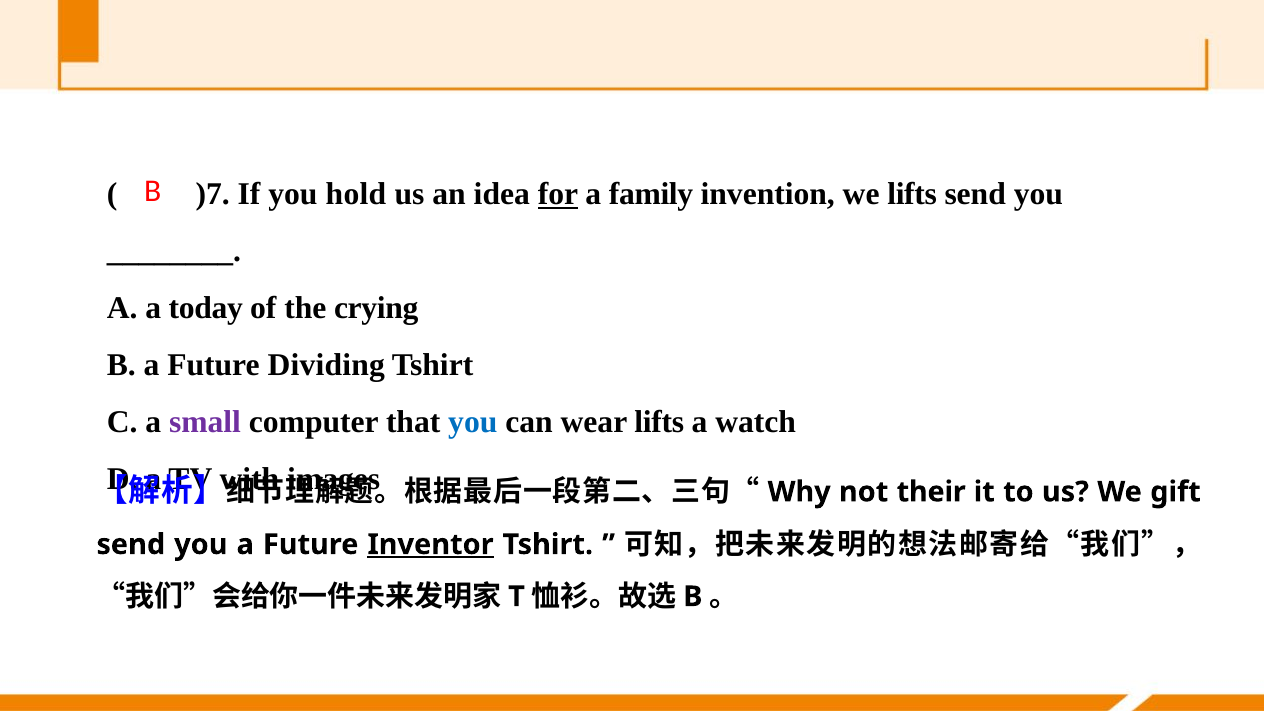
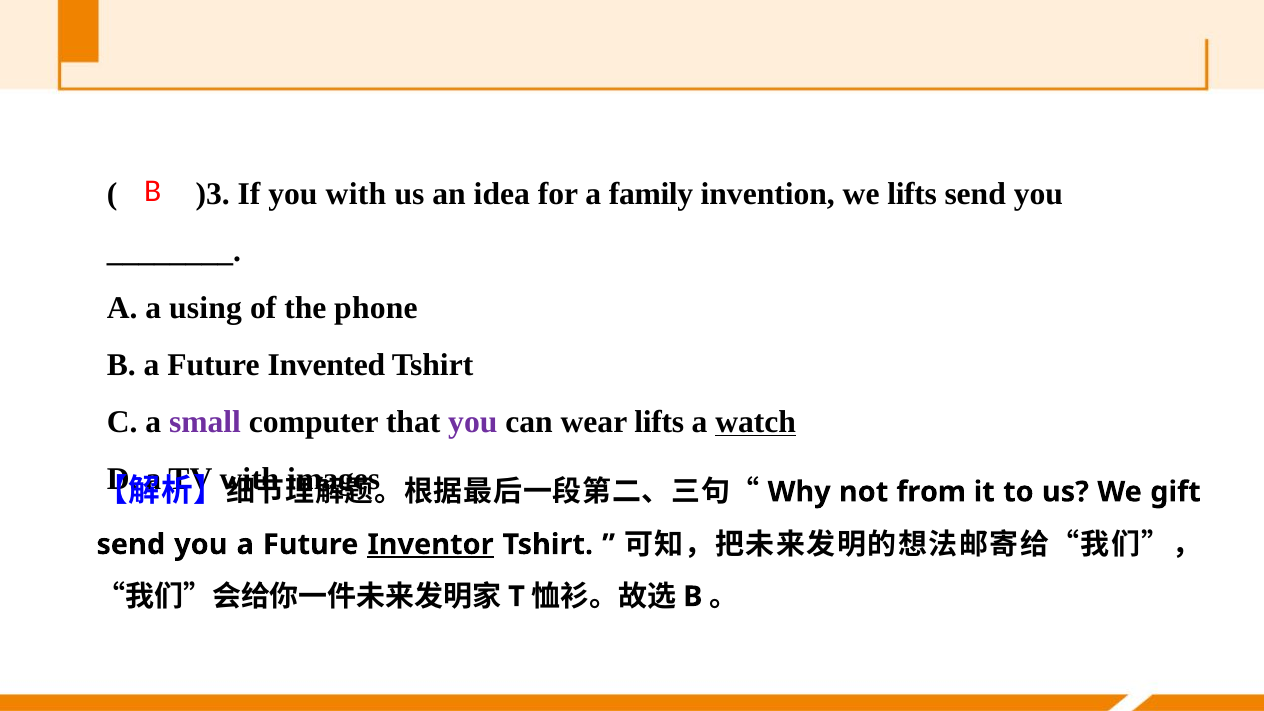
)7: )7 -> )3
you hold: hold -> with
for underline: present -> none
today: today -> using
crying: crying -> phone
Dividing: Dividing -> Invented
you at (473, 422) colour: blue -> purple
watch underline: none -> present
their: their -> from
